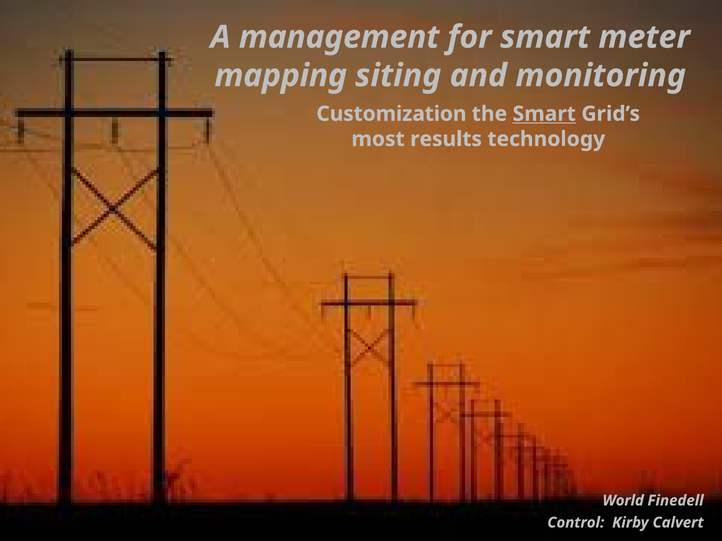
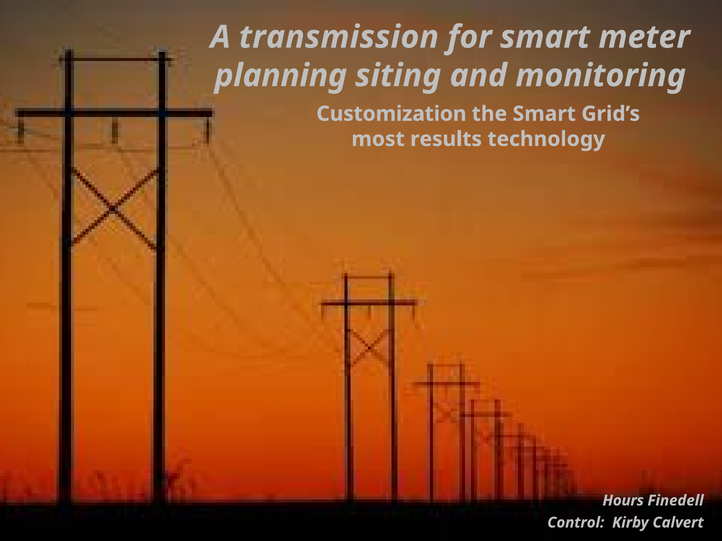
management: management -> transmission
mapping: mapping -> planning
Smart at (544, 114) underline: present -> none
World: World -> Hours
